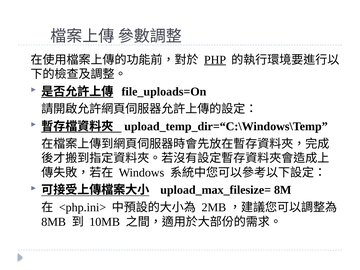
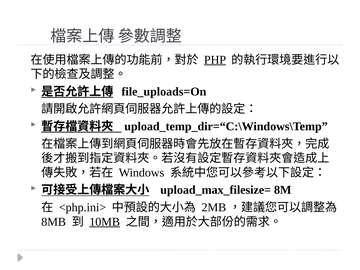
10MB underline: none -> present
